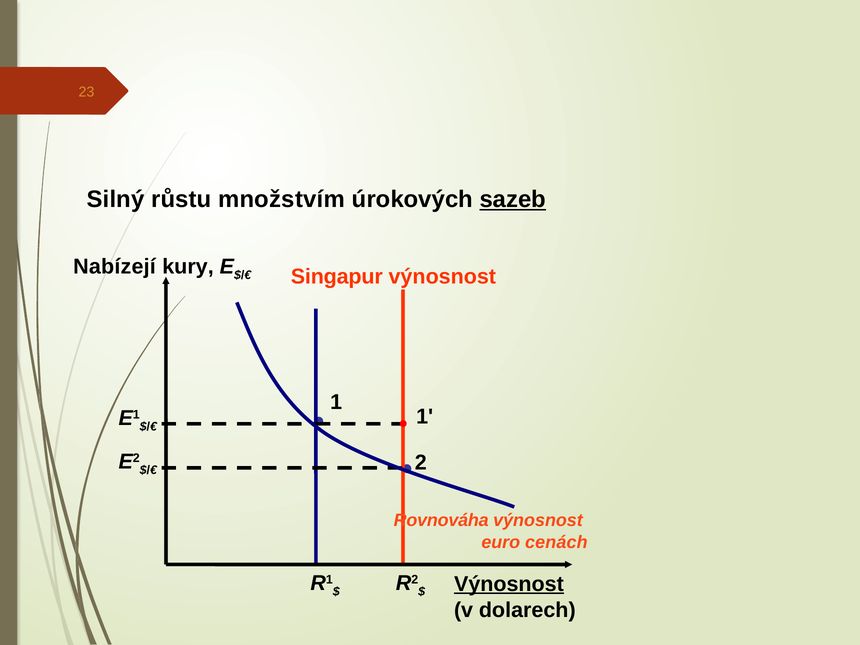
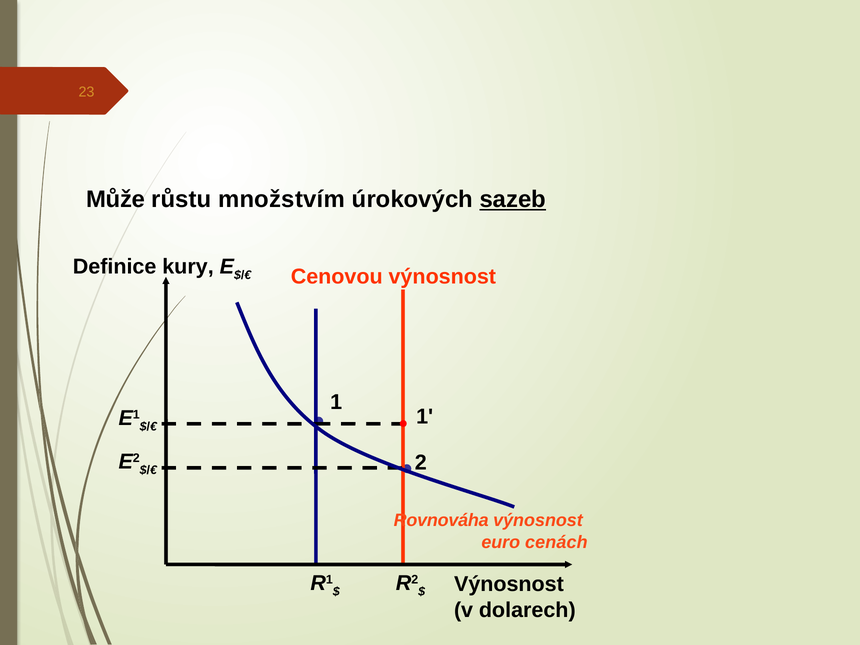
Silný: Silný -> Může
Nabízejí: Nabízejí -> Definice
Singapur: Singapur -> Cenovou
Výnosnost at (509, 584) underline: present -> none
